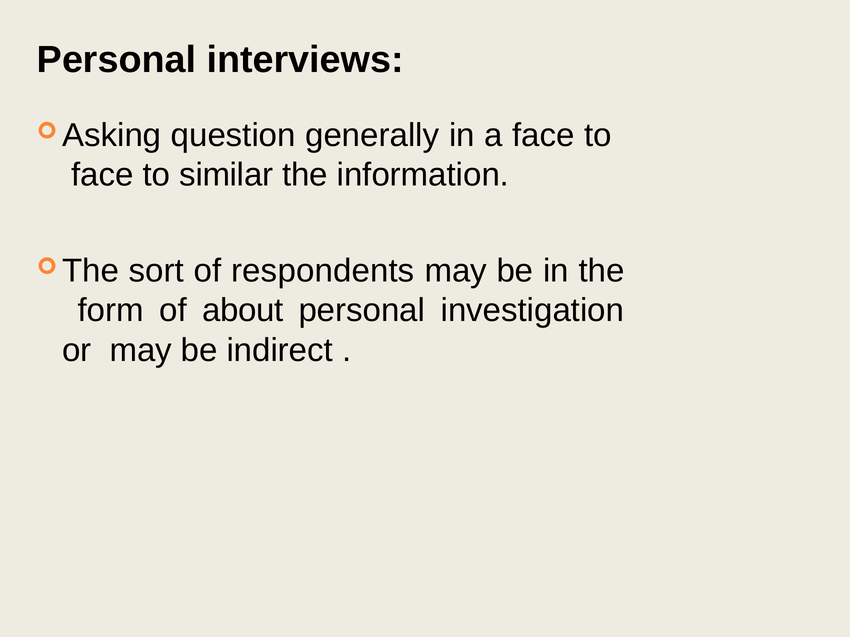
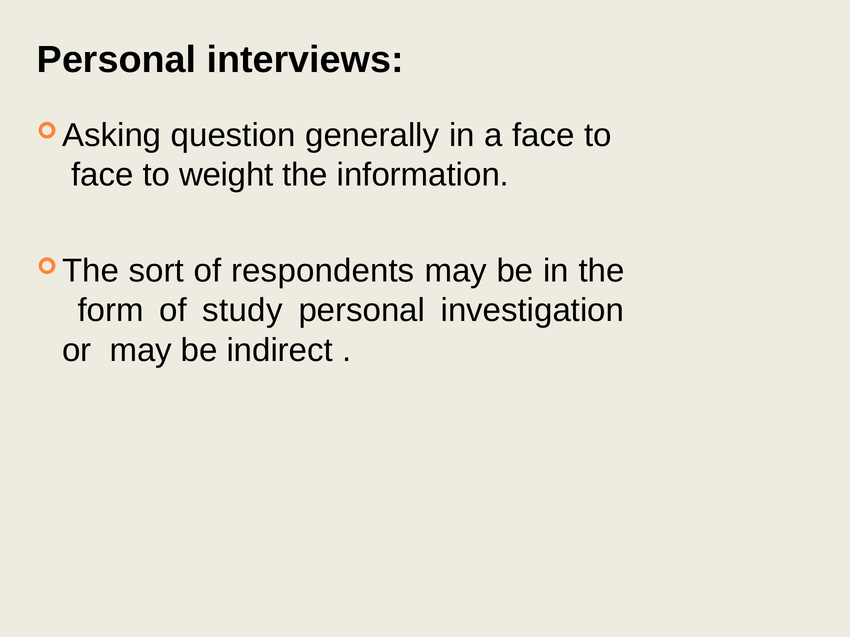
similar: similar -> weight
about: about -> study
